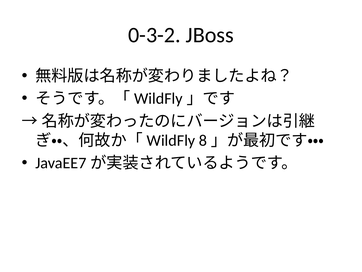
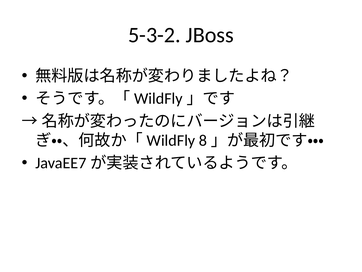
0-3-2: 0-3-2 -> 5-3-2
